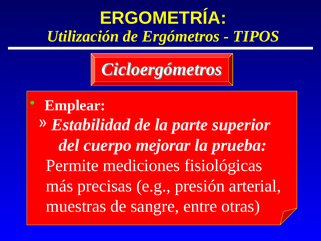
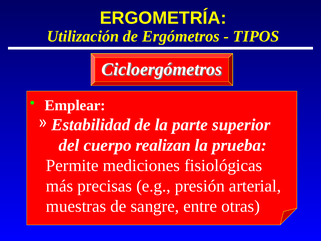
mejorar: mejorar -> realizan
